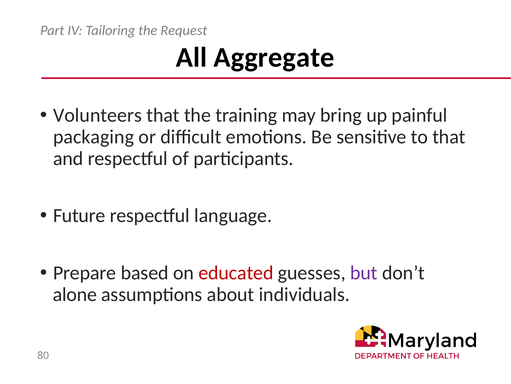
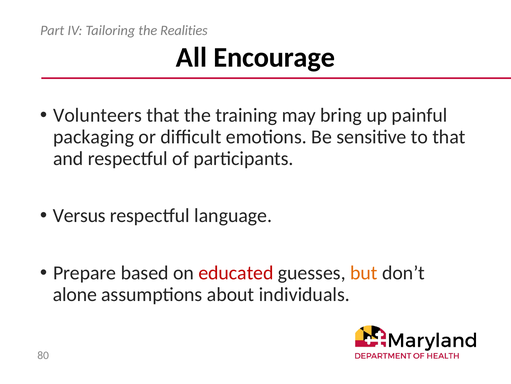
Request: Request -> Realities
Aggregate: Aggregate -> Encourage
Future: Future -> Versus
but colour: purple -> orange
